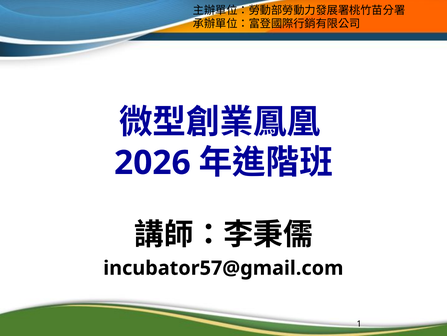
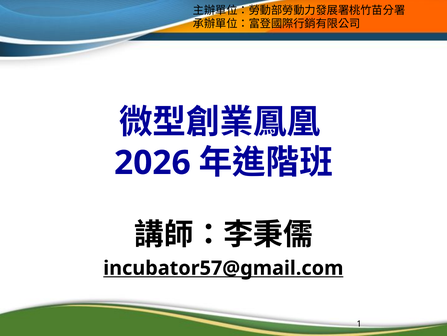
incubator57@gmail.com underline: none -> present
